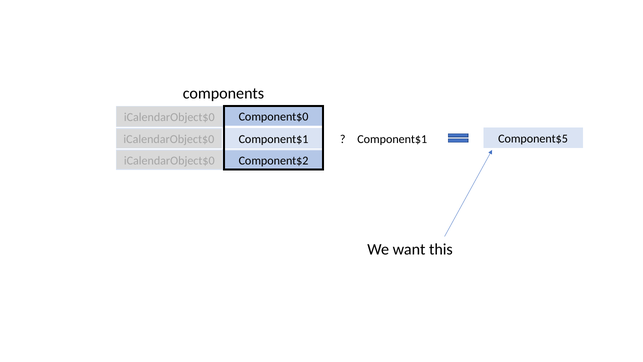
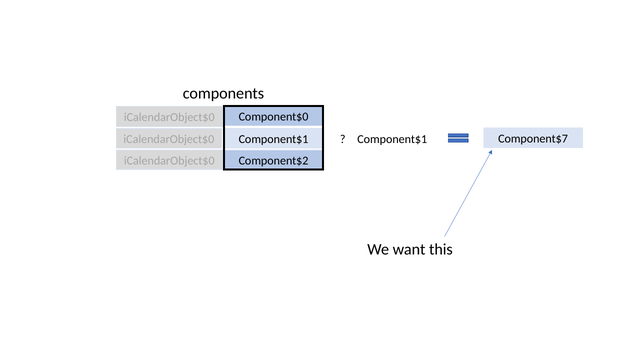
Component$5: Component$5 -> Component$7
